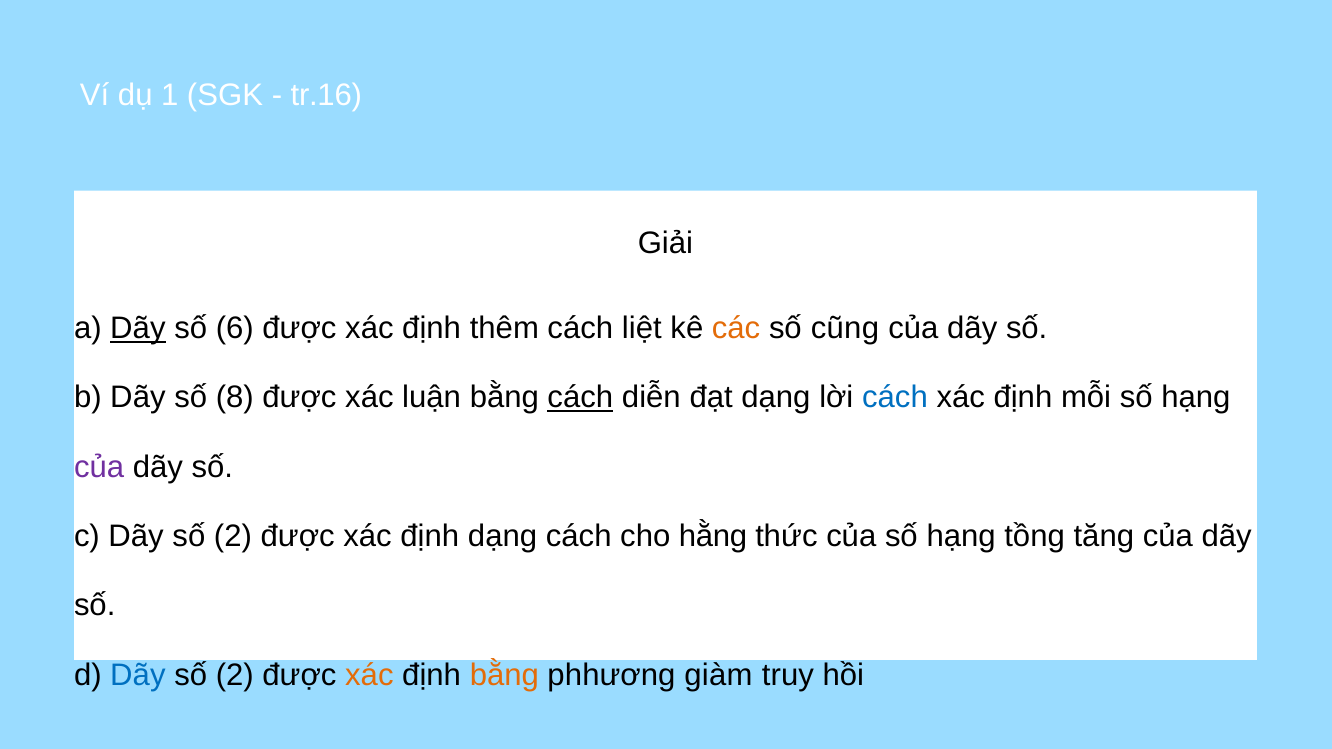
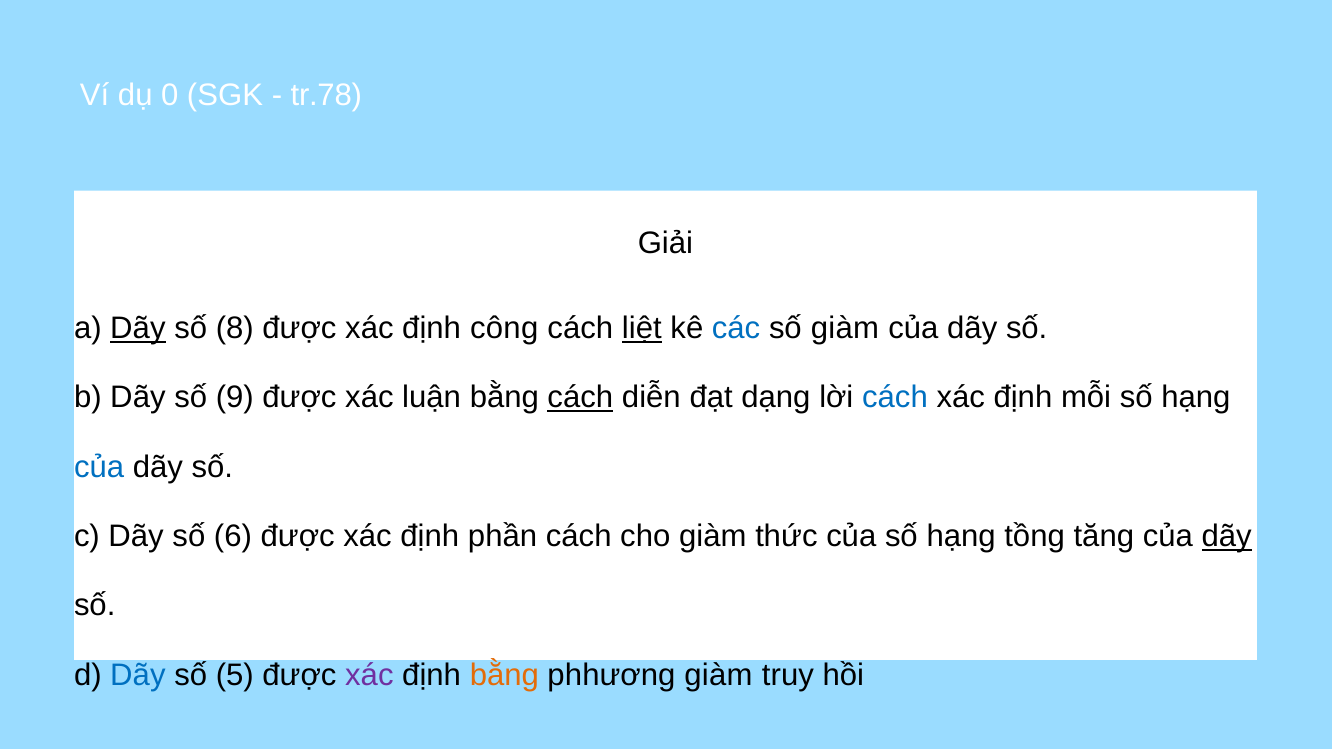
1: 1 -> 0
tr.16: tr.16 -> tr.78
6: 6 -> 8
thêm: thêm -> công
liệt underline: none -> present
các colour: orange -> blue
số cũng: cũng -> giàm
8: 8 -> 9
của at (99, 467) colour: purple -> blue
c Dãy số 2: 2 -> 6
định dạng: dạng -> phần
cho hằng: hằng -> giàm
dãy at (1227, 536) underline: none -> present
2 at (235, 675): 2 -> 5
xác at (369, 675) colour: orange -> purple
